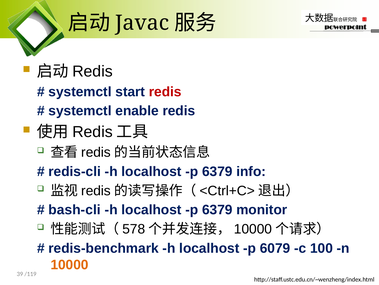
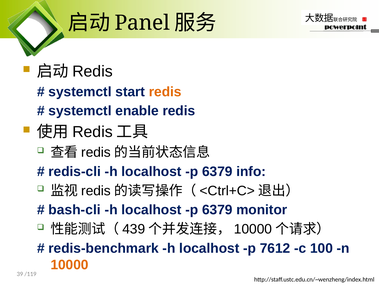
Javac: Javac -> Panel
redis at (165, 92) colour: red -> orange
578: 578 -> 439
6079: 6079 -> 7612
